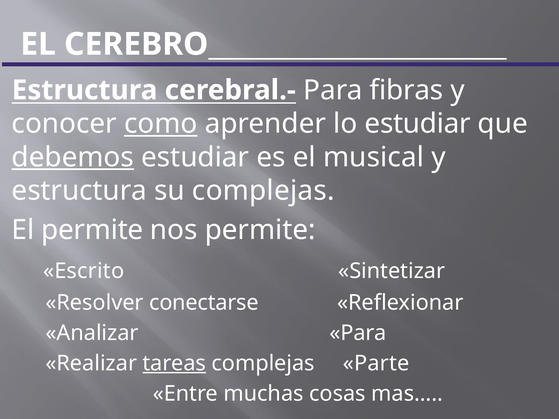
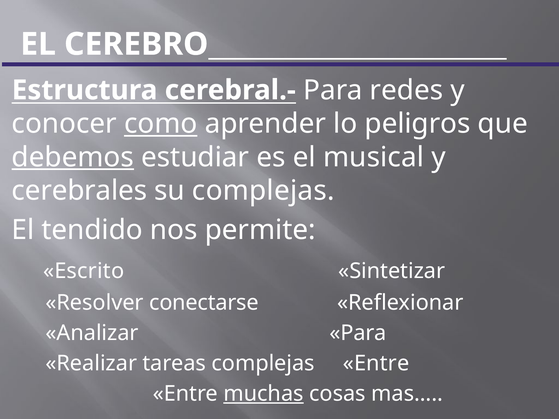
fibras: fibras -> redes
lo estudiar: estudiar -> peligros
estructura at (79, 191): estructura -> cerebrales
El permite: permite -> tendido
tareas underline: present -> none
complejas Parte: Parte -> Entre
muchas underline: none -> present
